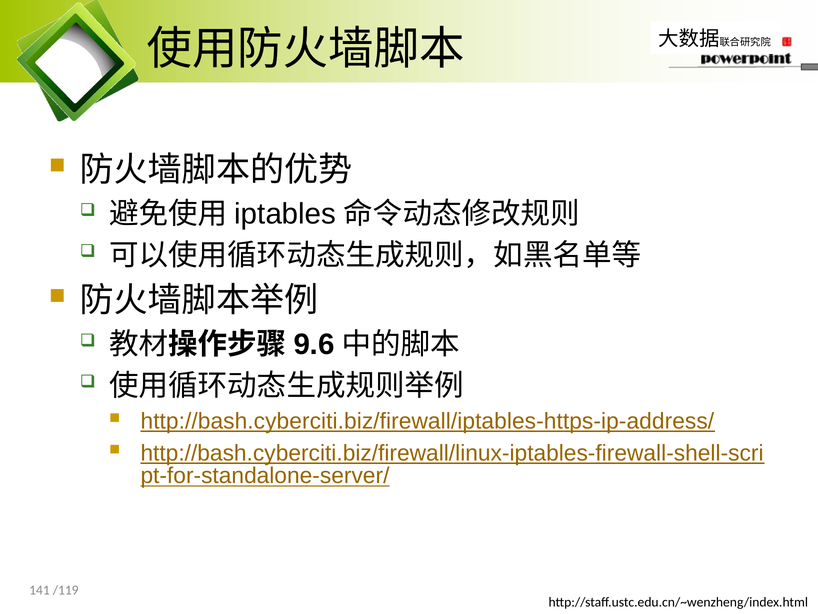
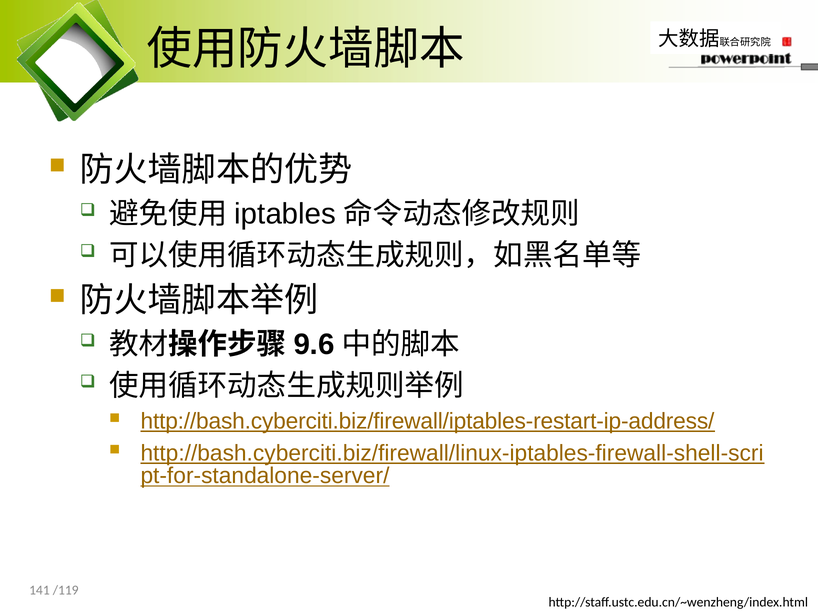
http://bash.cyberciti.biz/firewall/iptables-https-ip-address/: http://bash.cyberciti.biz/firewall/iptables-https-ip-address/ -> http://bash.cyberciti.biz/firewall/iptables-restart-ip-address/
